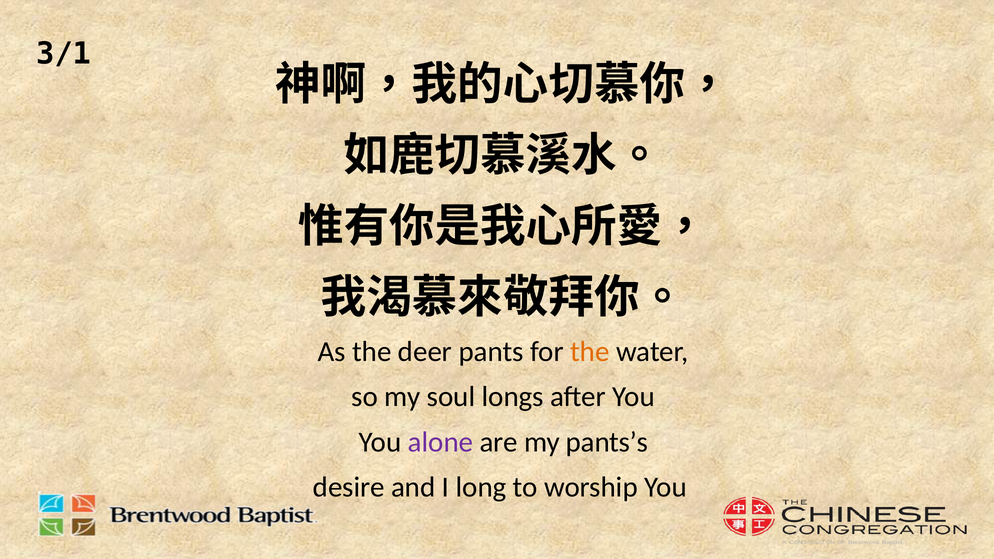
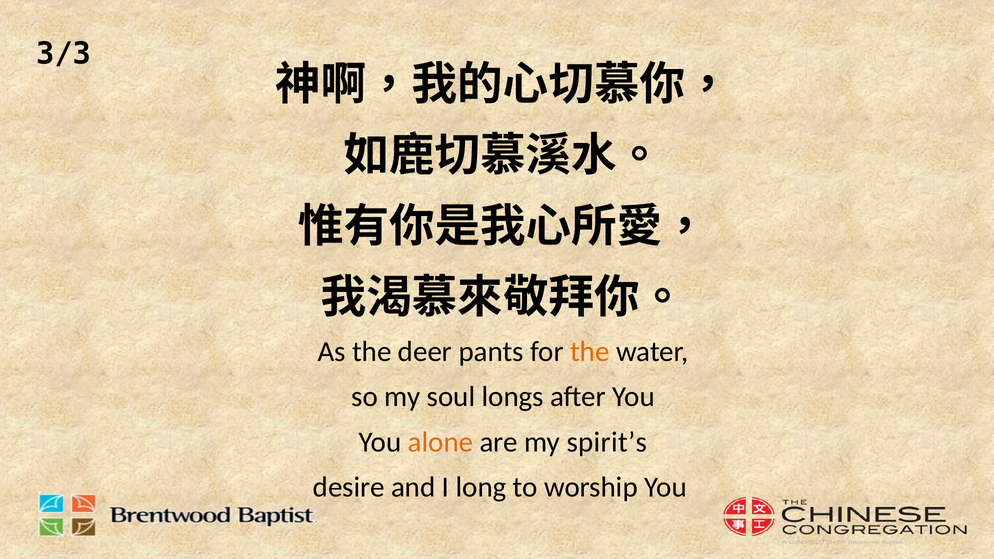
3/1: 3/1 -> 3/3
alone colour: purple -> orange
pants’s: pants’s -> spirit’s
